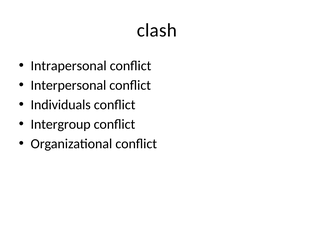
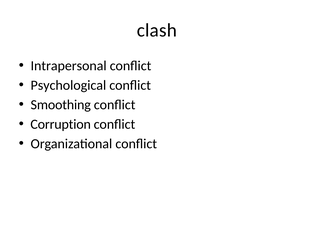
Interpersonal: Interpersonal -> Psychological
Individuals: Individuals -> Smoothing
Intergroup: Intergroup -> Corruption
